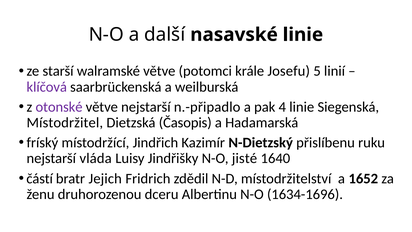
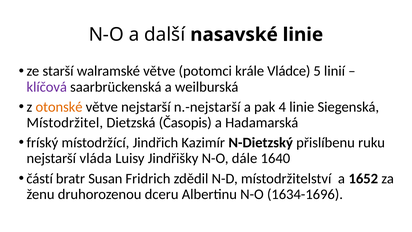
Josefu: Josefu -> Vládce
otonské colour: purple -> orange
n.-připadlo: n.-připadlo -> n.-nejstarší
jisté: jisté -> dále
Jejich: Jejich -> Susan
